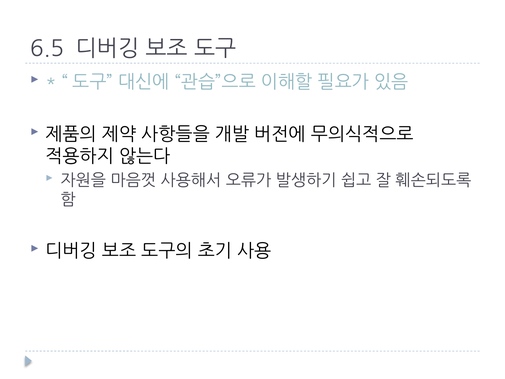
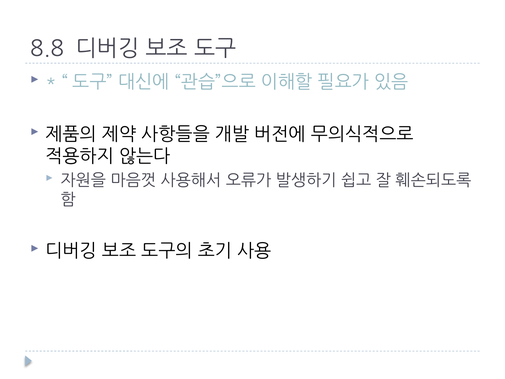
6.5: 6.5 -> 8.8
